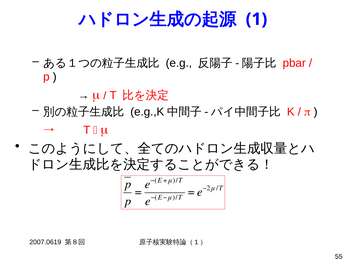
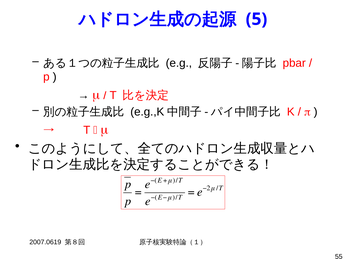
1: 1 -> 5
